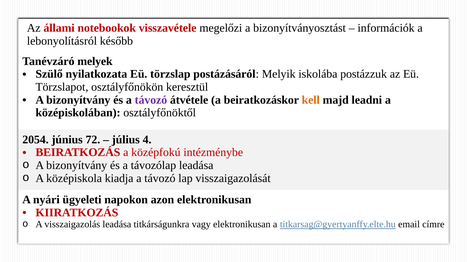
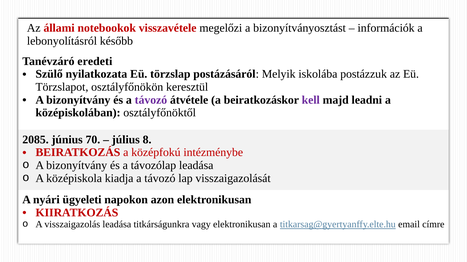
melyek: melyek -> eredeti
kell colour: orange -> purple
2054: 2054 -> 2085
72: 72 -> 70
4: 4 -> 8
